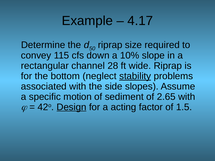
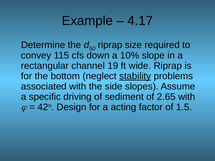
28: 28 -> 19
motion: motion -> driving
Design underline: present -> none
